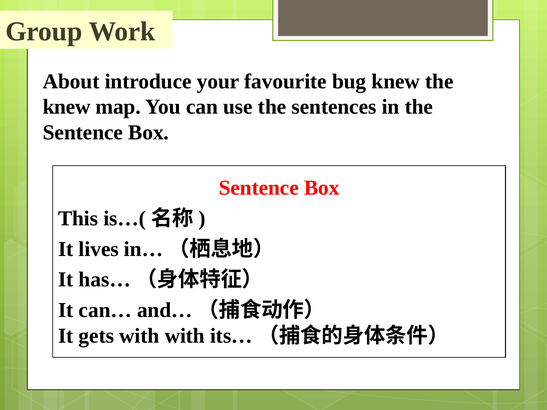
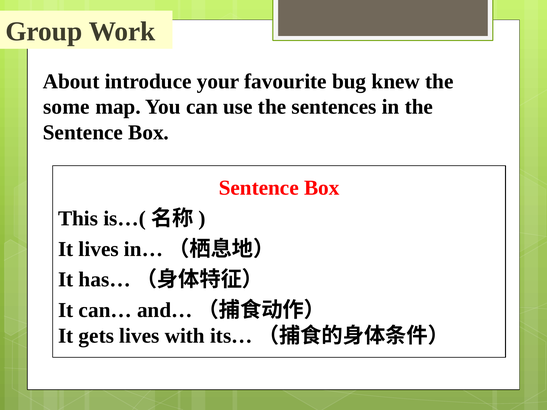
knew at (67, 107): knew -> some
gets with: with -> lives
